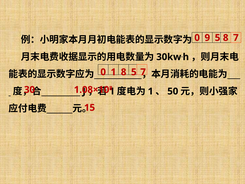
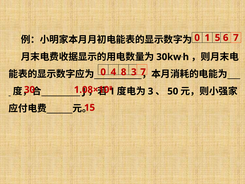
0 9: 9 -> 1
5 8: 8 -> 6
0 1: 1 -> 4
8 5: 5 -> 3
1 at (151, 91): 1 -> 3
